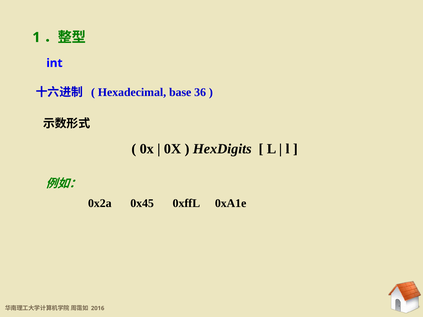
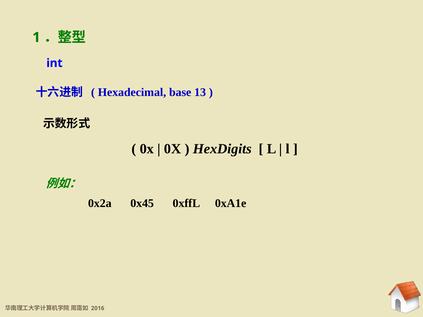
36: 36 -> 13
